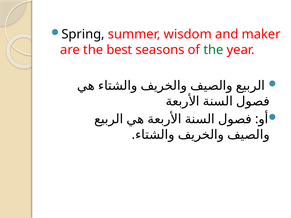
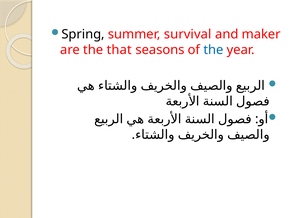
wisdom: wisdom -> survival
best: best -> that
the at (213, 50) colour: green -> blue
